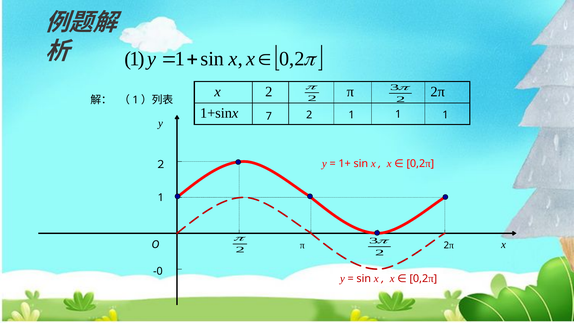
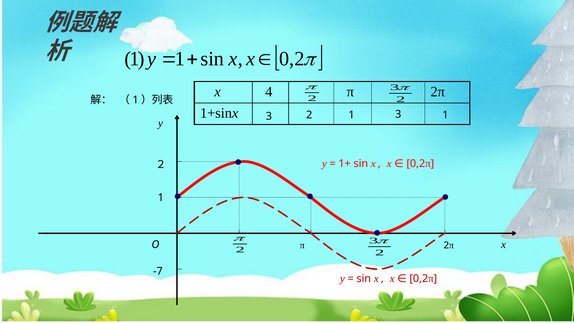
x 2: 2 -> 4
1+sinx 7: 7 -> 3
2 1 1: 1 -> 3
-0: -0 -> -7
